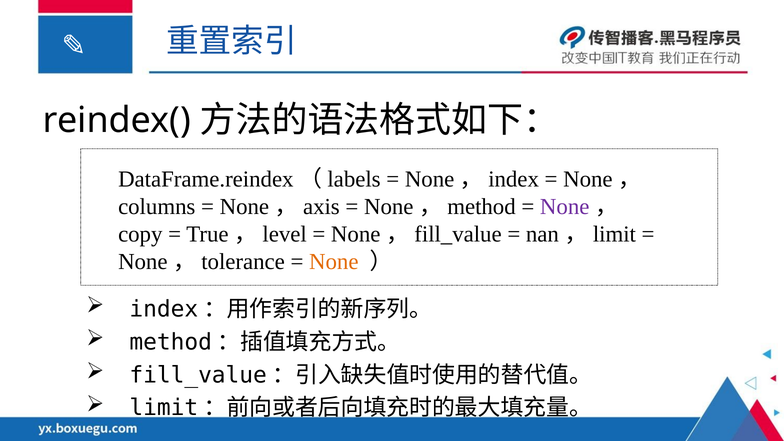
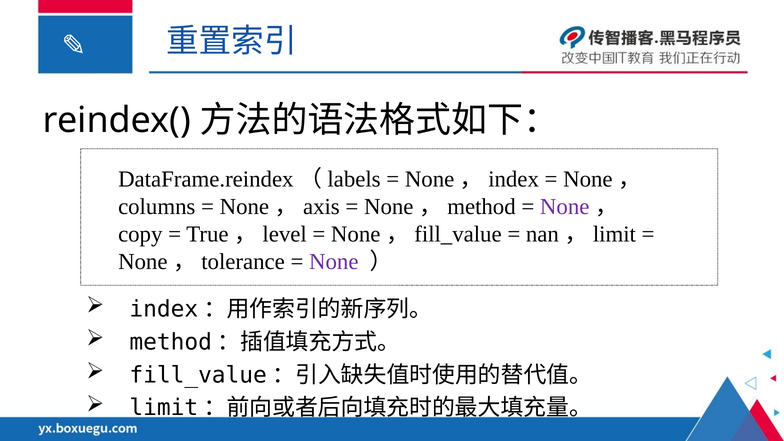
None at (334, 262) colour: orange -> purple
